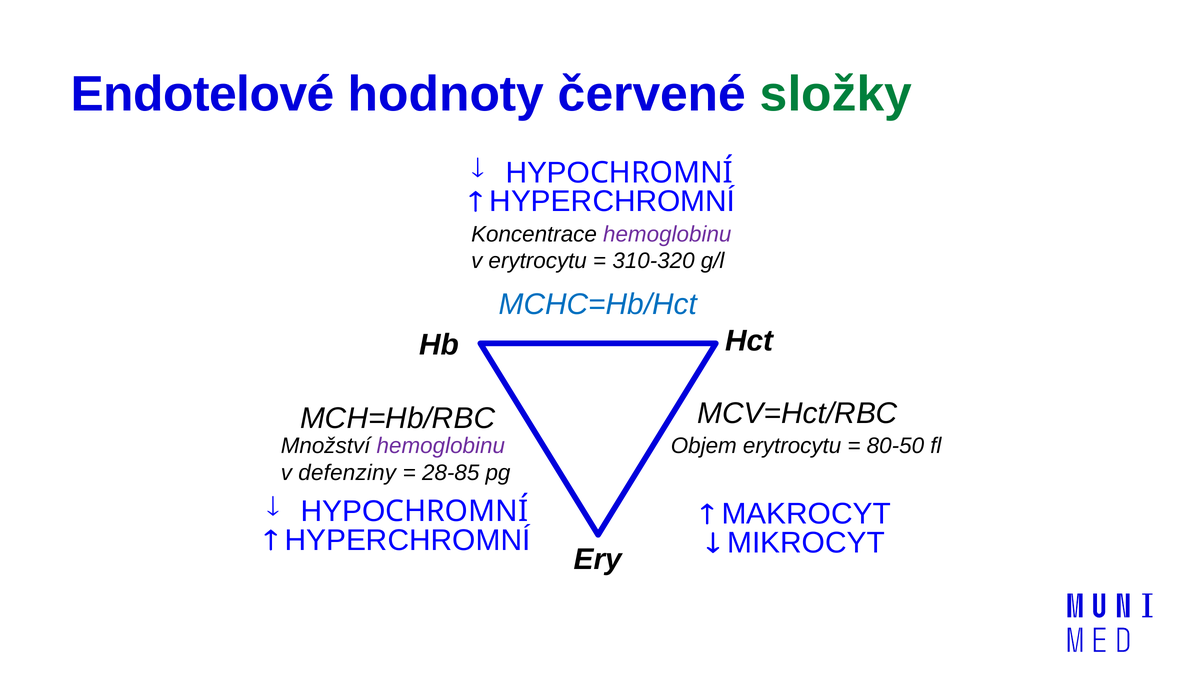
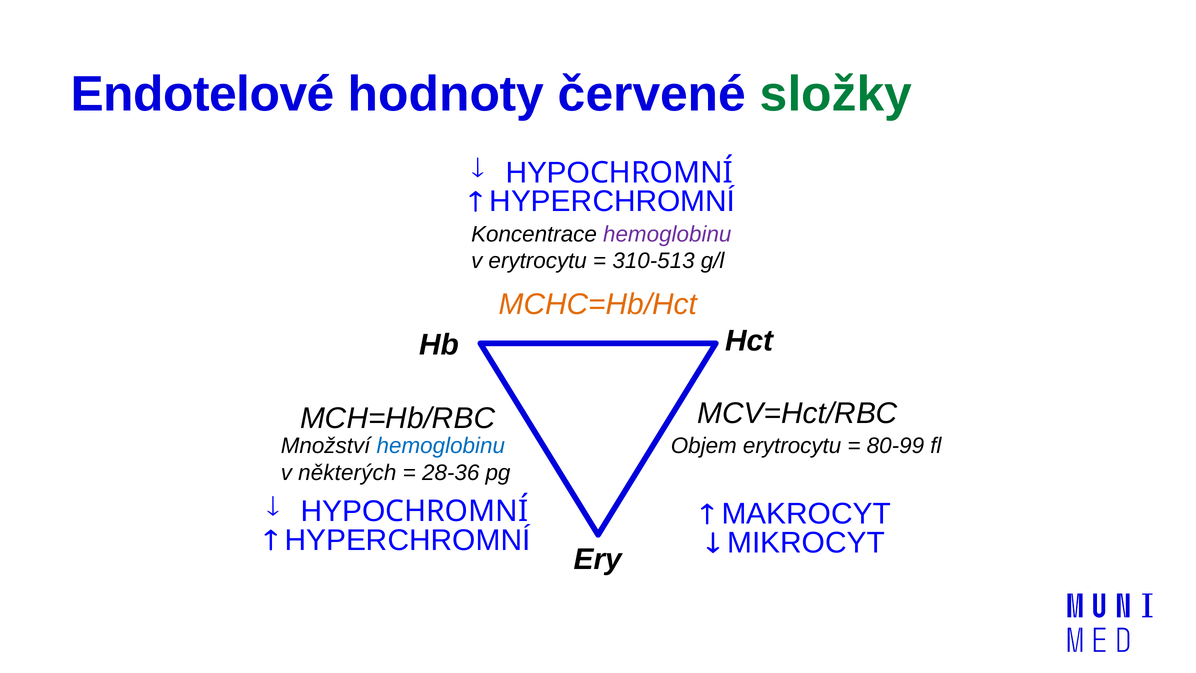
310-320: 310-320 -> 310-513
MCHC=Hb/Hct colour: blue -> orange
hemoglobinu at (441, 446) colour: purple -> blue
80-50: 80-50 -> 80-99
defenziny: defenziny -> některých
28-85: 28-85 -> 28-36
